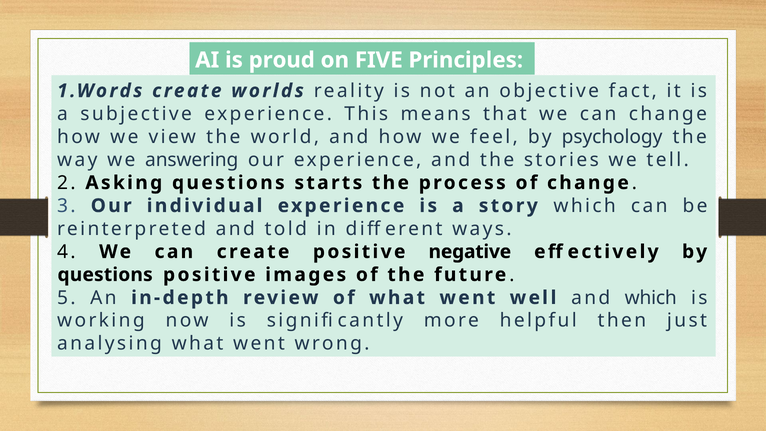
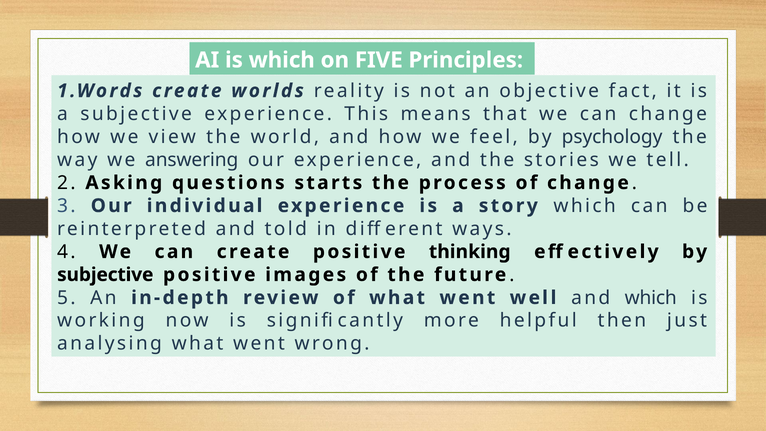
is proud: proud -> which
negative: negative -> thinking
questions at (105, 275): questions -> subjective
